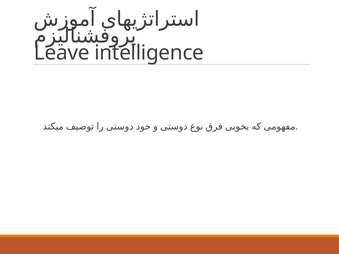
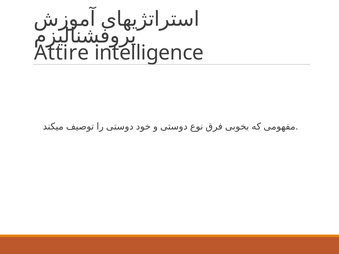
Leave: Leave -> Attire
